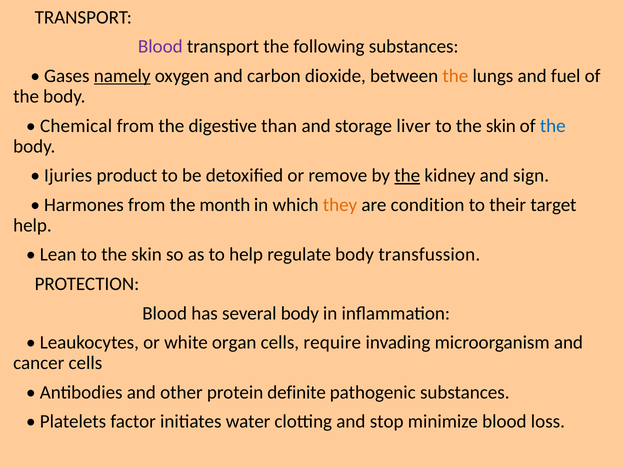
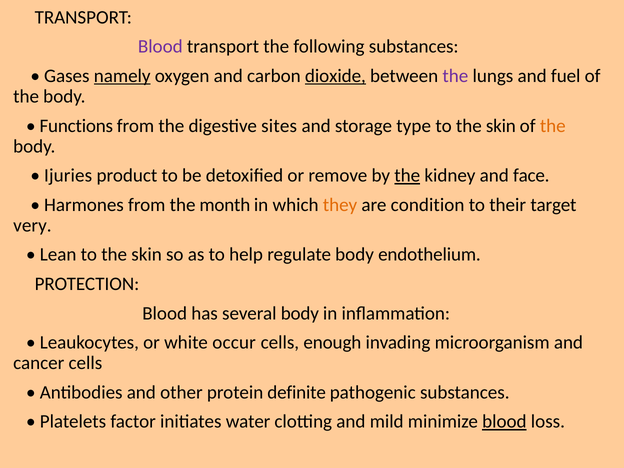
dioxide underline: none -> present
the at (455, 76) colour: orange -> purple
Chemical: Chemical -> Functions
than: than -> sites
liver: liver -> type
the at (553, 126) colour: blue -> orange
sign: sign -> face
help at (32, 225): help -> very
transfussion: transfussion -> endothelium
organ: organ -> occur
require: require -> enough
stop: stop -> mild
blood at (504, 422) underline: none -> present
